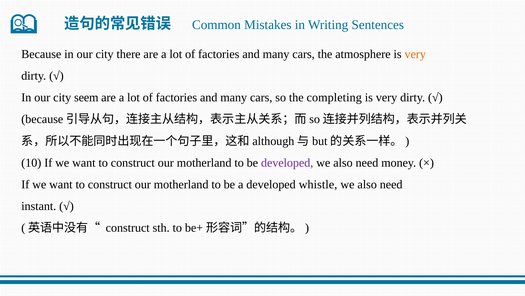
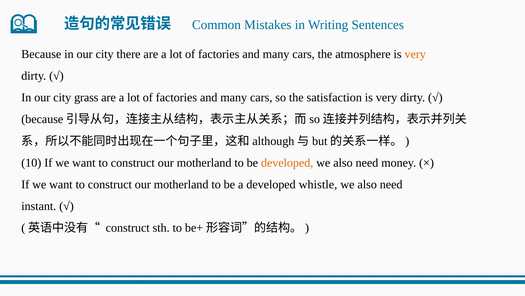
seem: seem -> grass
completing: completing -> satisfaction
developed at (287, 162) colour: purple -> orange
